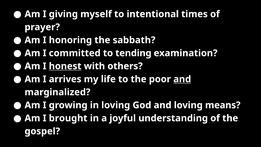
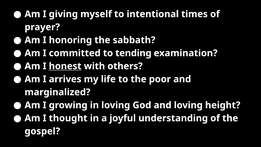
and at (182, 79) underline: present -> none
means: means -> height
brought: brought -> thought
